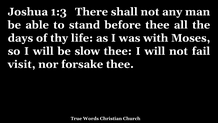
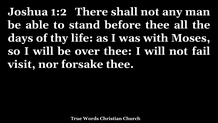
1:3: 1:3 -> 1:2
slow: slow -> over
